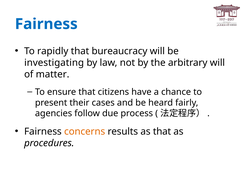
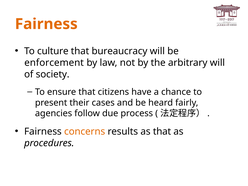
Fairness at (46, 24) colour: blue -> orange
rapidly: rapidly -> culture
investigating: investigating -> enforcement
matter: matter -> society
